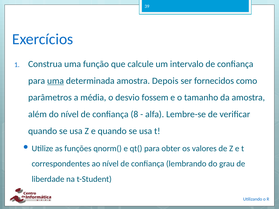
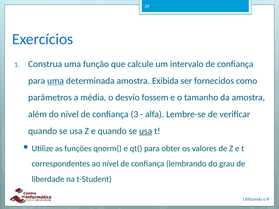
Depois: Depois -> Exibida
8: 8 -> 3
usa at (146, 131) underline: none -> present
